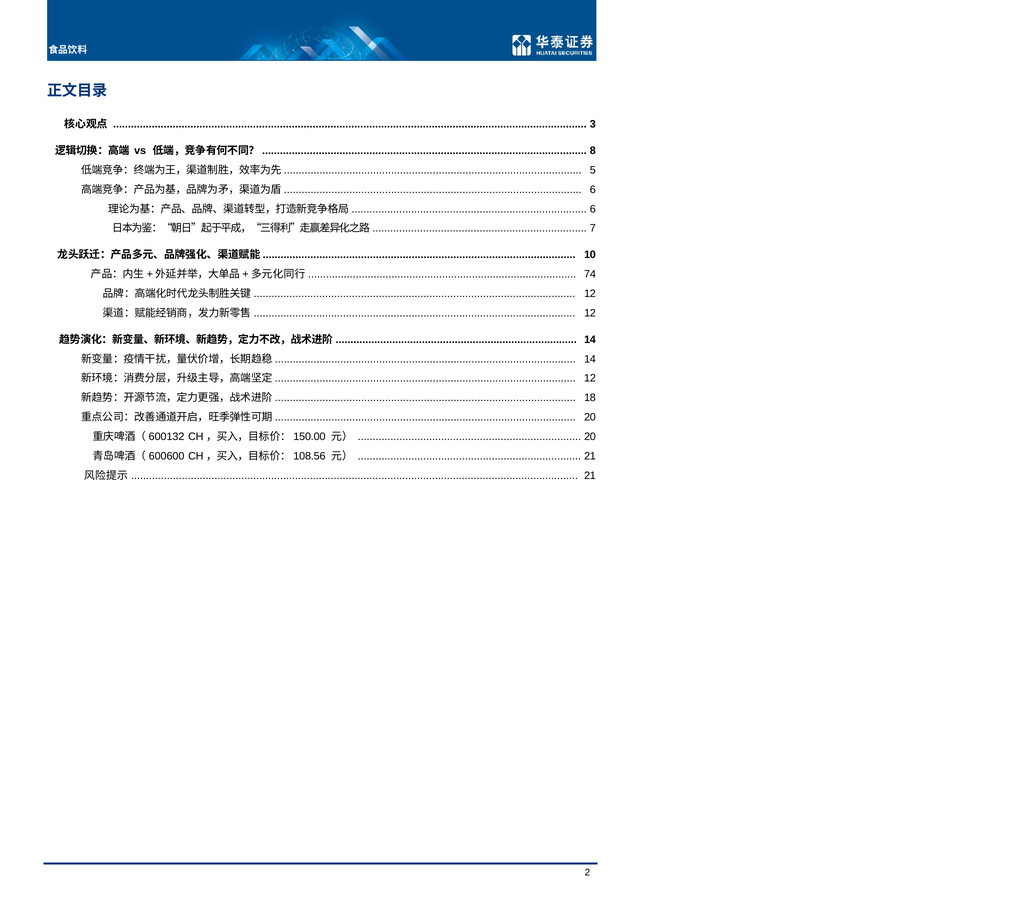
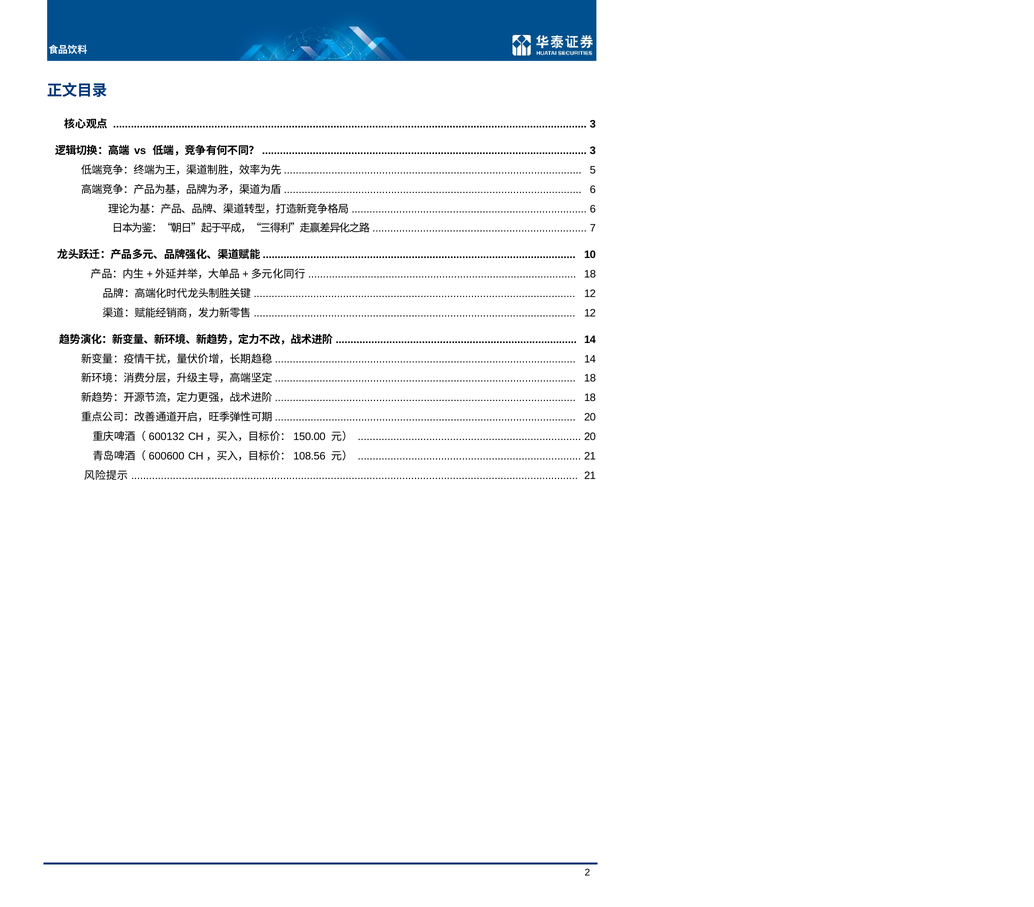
8 at (593, 151): 8 -> 3
74 at (590, 274): 74 -> 18
12 at (590, 378): 12 -> 18
